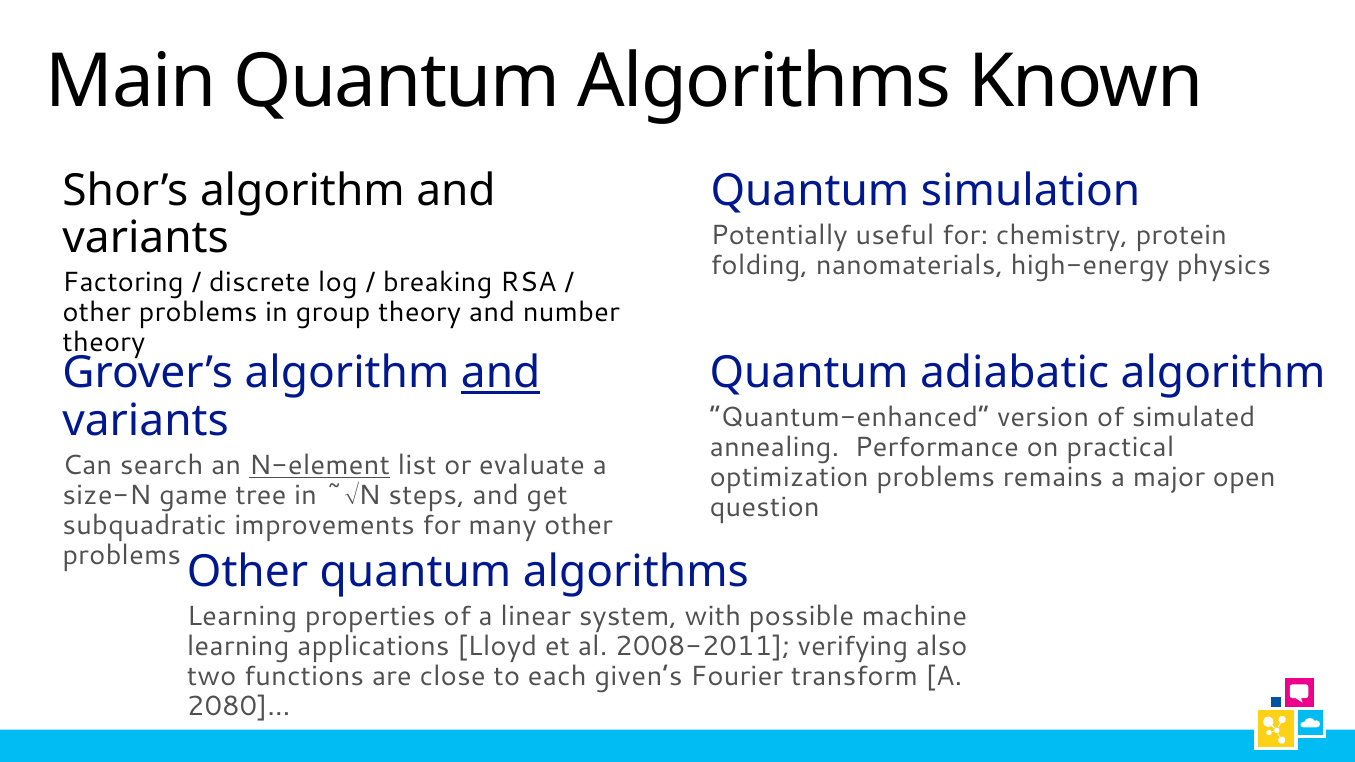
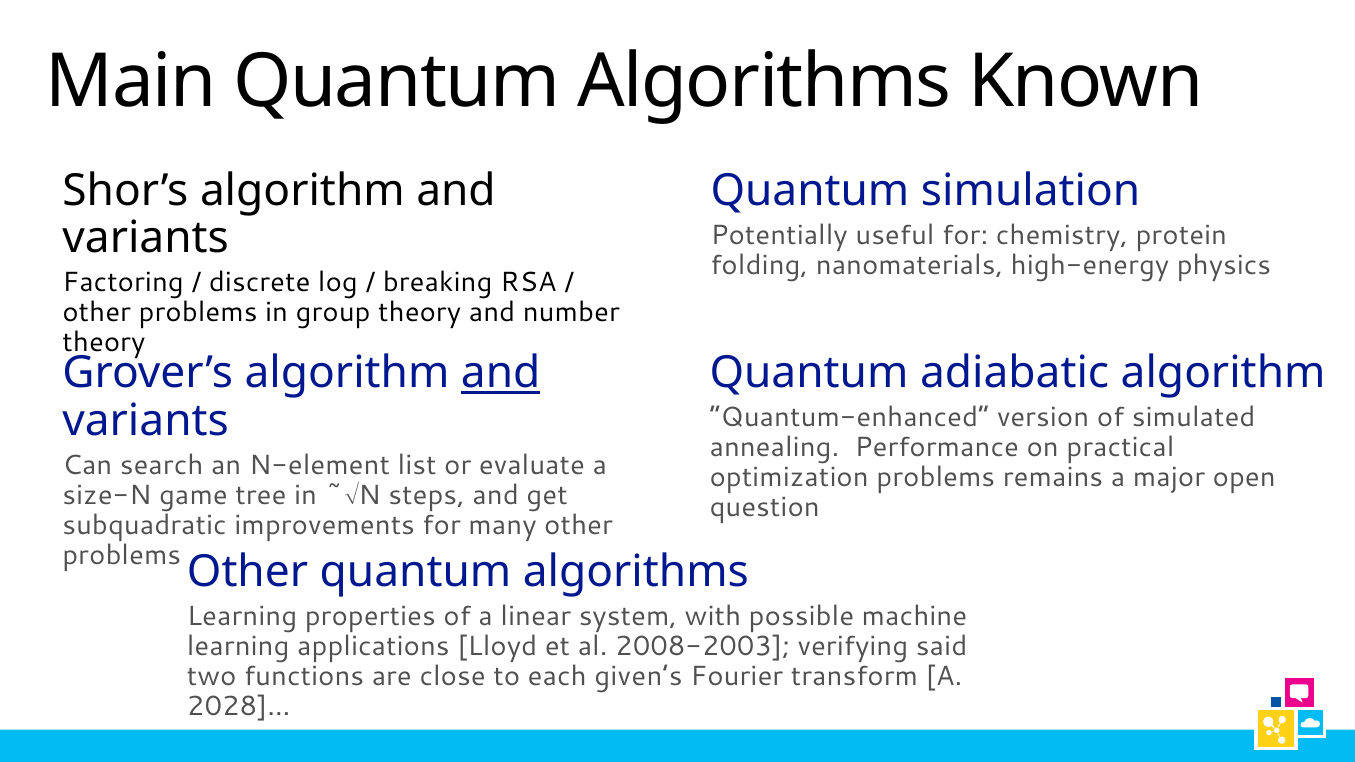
N-element underline: present -> none
2008-2011: 2008-2011 -> 2008-2003
also: also -> said
2080]…: 2080]… -> 2028]…
